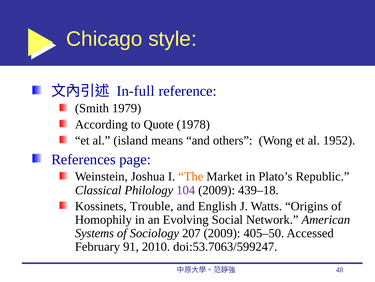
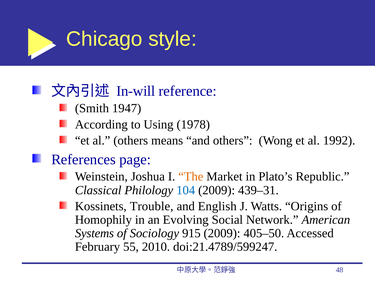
In-full: In-full -> In-will
1979: 1979 -> 1947
Quote: Quote -> Using
al island: island -> others
1952: 1952 -> 1992
104 colour: purple -> blue
439–18: 439–18 -> 439–31
207: 207 -> 915
91: 91 -> 55
doi:53.7063/599247: doi:53.7063/599247 -> doi:21.4789/599247
